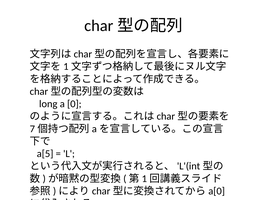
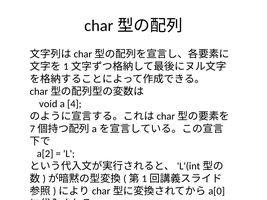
long: long -> void
0: 0 -> 4
a[5: a[5 -> a[2
